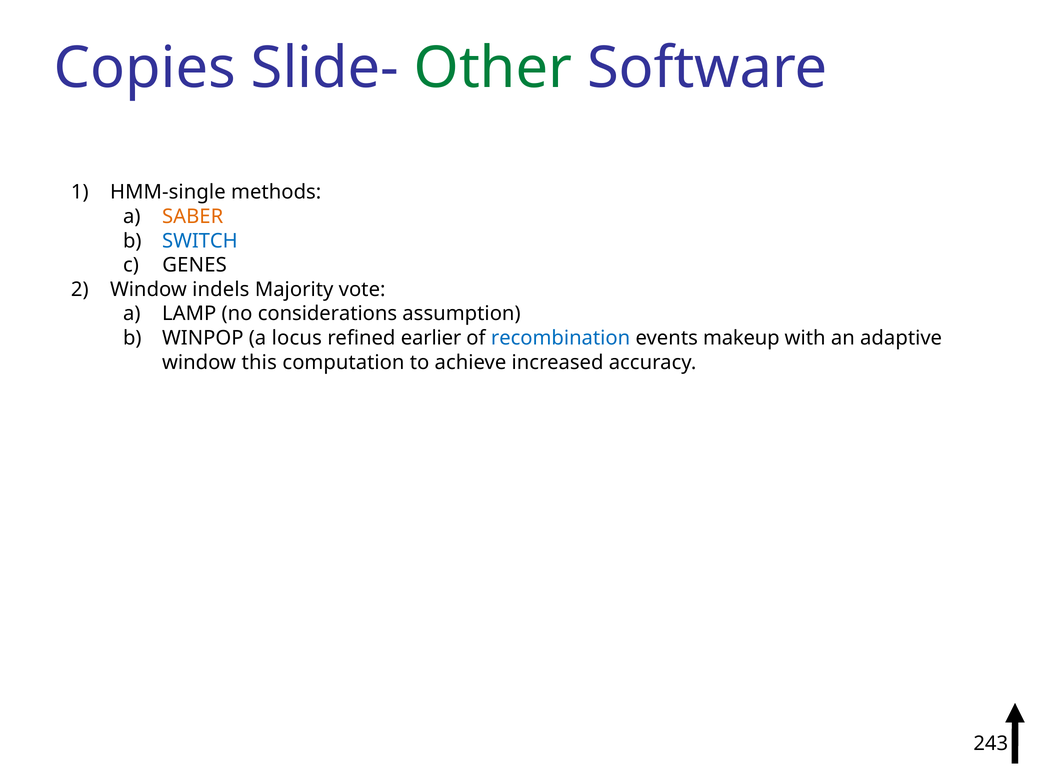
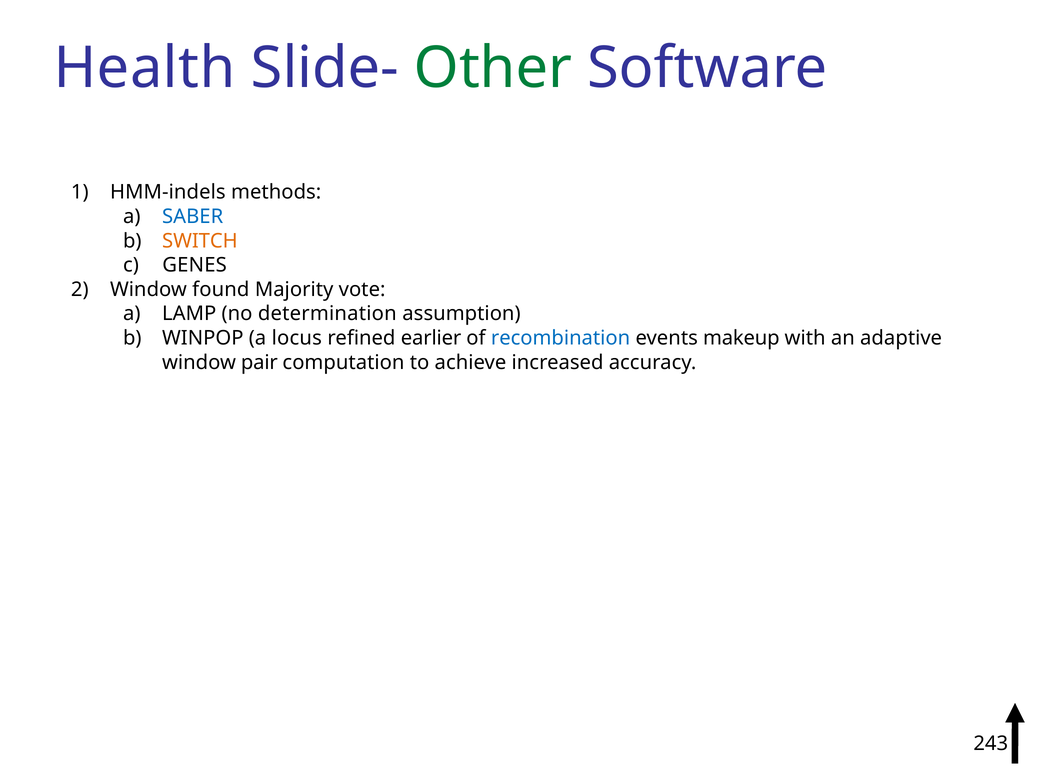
Copies: Copies -> Health
HMM-single: HMM-single -> HMM-indels
SABER colour: orange -> blue
SWITCH colour: blue -> orange
indels: indels -> found
considerations: considerations -> determination
this: this -> pair
